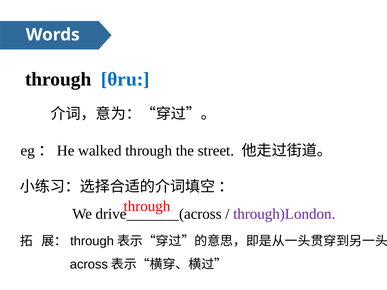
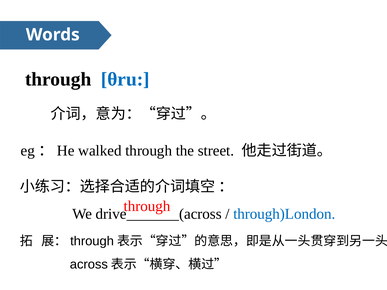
through)London colour: purple -> blue
